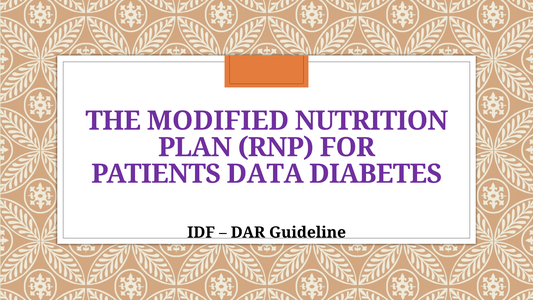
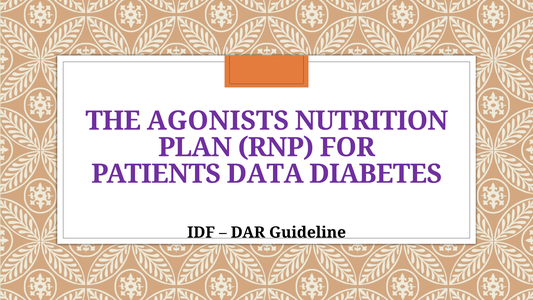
MODIFIED: MODIFIED -> AGONISTS
